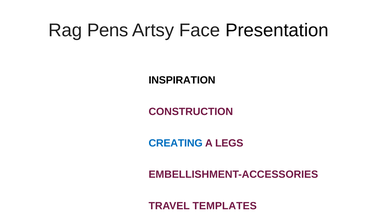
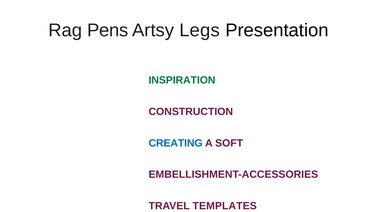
Face: Face -> Legs
INSPIRATION colour: black -> green
LEGS: LEGS -> SOFT
